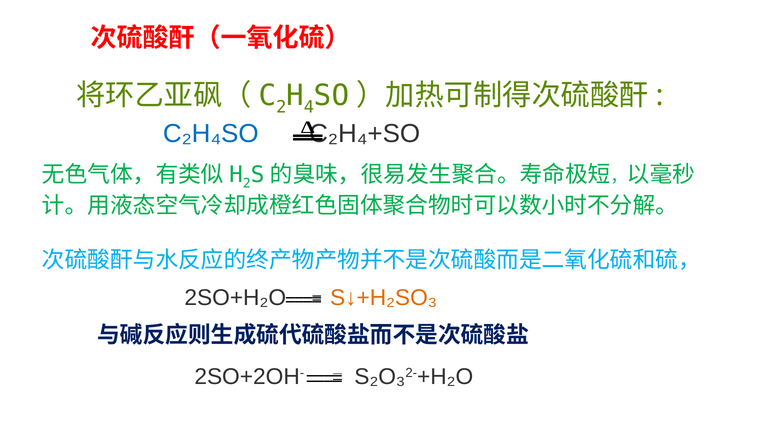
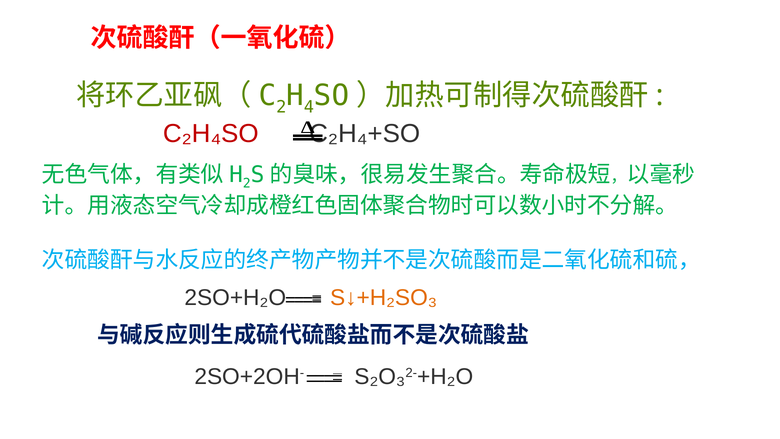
C₂H₄SO colour: blue -> red
